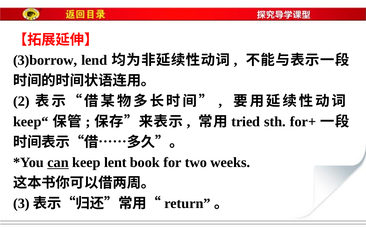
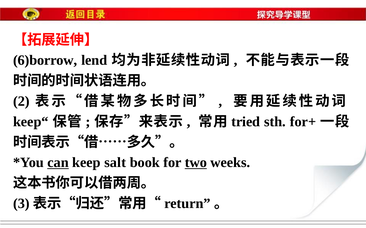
3)borrow: 3)borrow -> 6)borrow
lent: lent -> salt
two underline: none -> present
